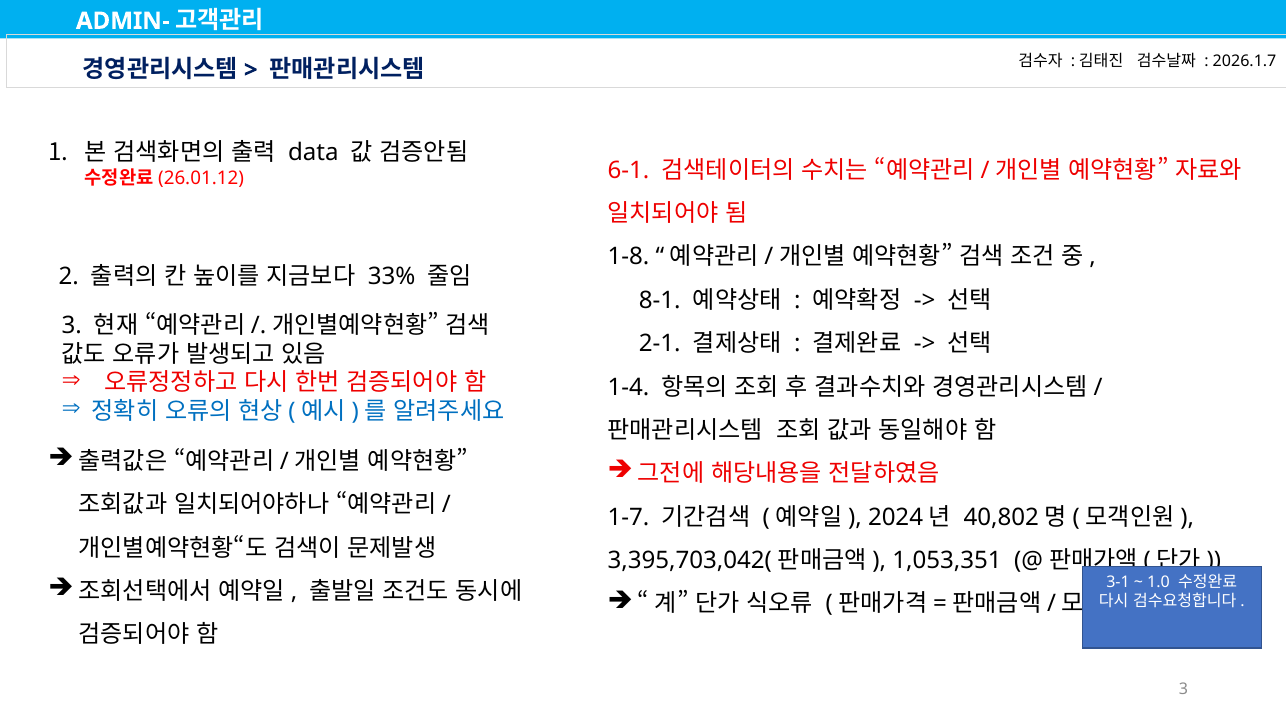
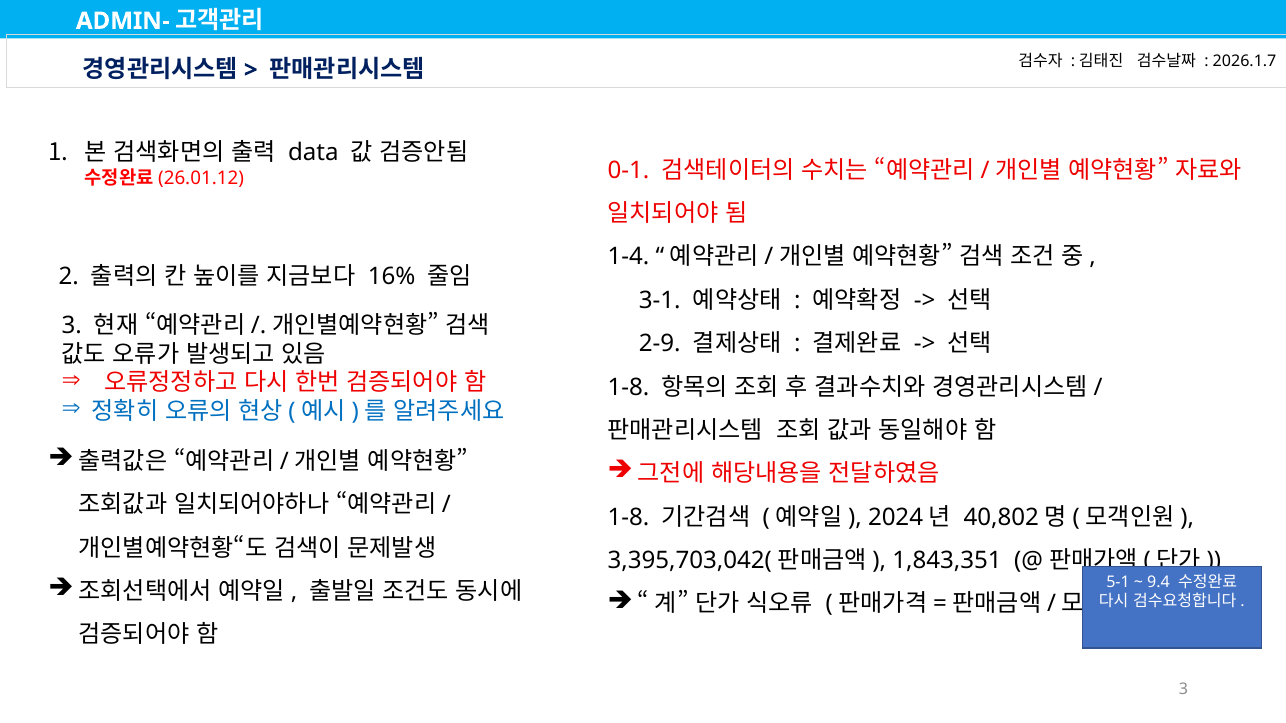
6-1: 6-1 -> 0-1
1-8: 1-8 -> 1-4
33%: 33% -> 16%
8-1: 8-1 -> 3-1
2-1: 2-1 -> 2-9
1-4 at (628, 387): 1-4 -> 1-8
1-7 at (628, 518): 1-7 -> 1-8
1,053,351: 1,053,351 -> 1,843,351
3-1: 3-1 -> 5-1
1.0: 1.0 -> 9.4
